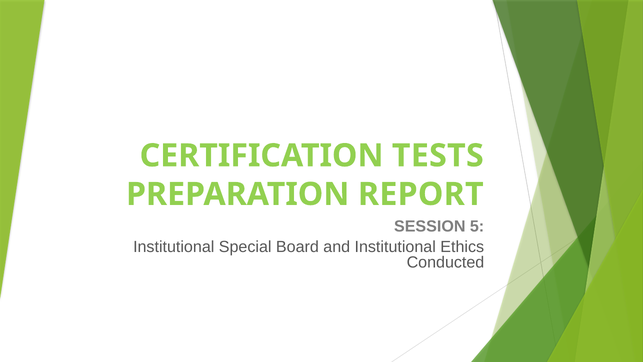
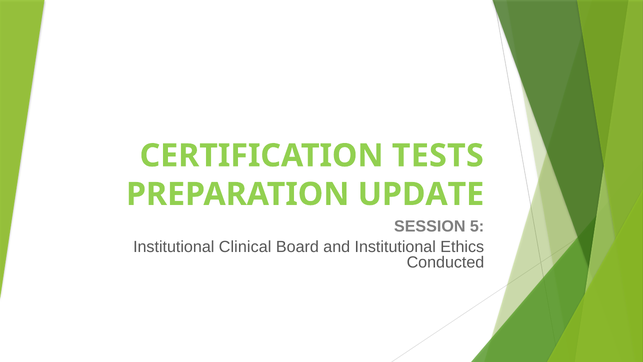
REPORT: REPORT -> UPDATE
Special: Special -> Clinical
